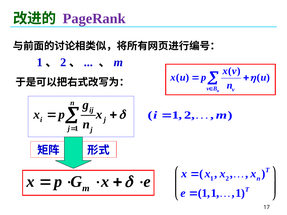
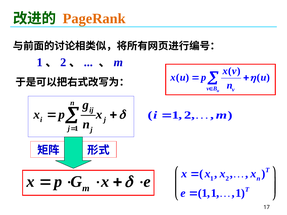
PageRank colour: purple -> orange
